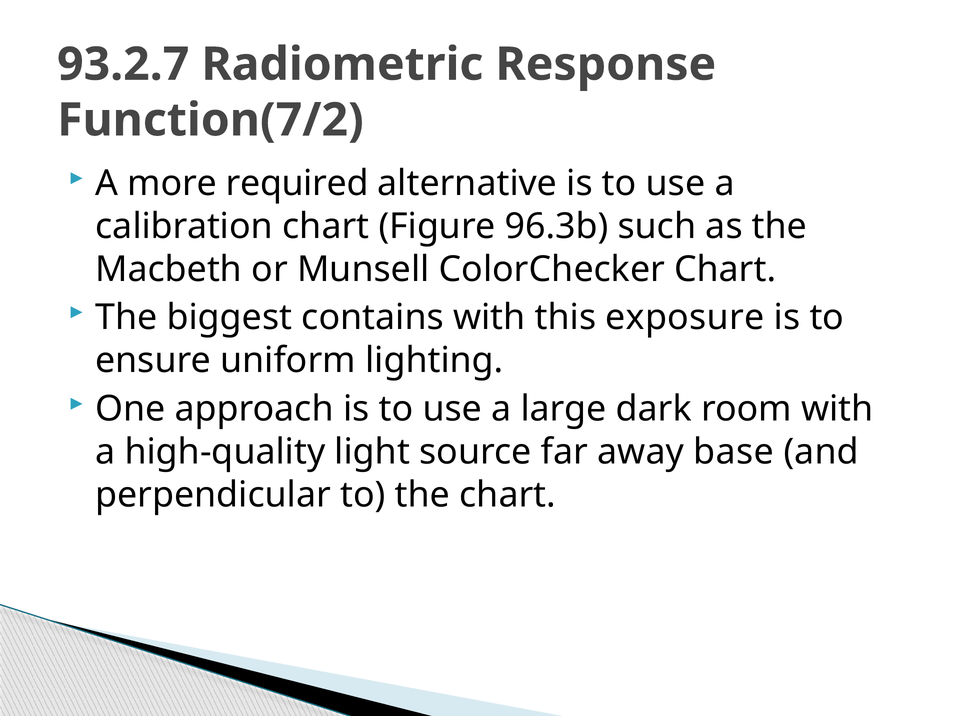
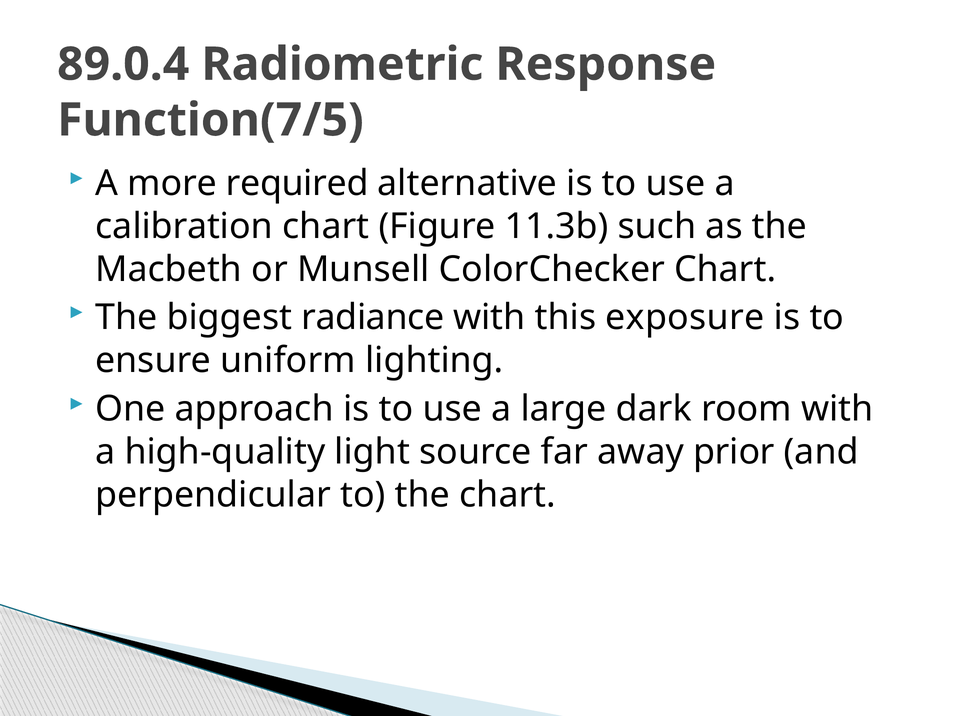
93.2.7: 93.2.7 -> 89.0.4
Function(7/2: Function(7/2 -> Function(7/5
96.3b: 96.3b -> 11.3b
contains: contains -> radiance
base: base -> prior
